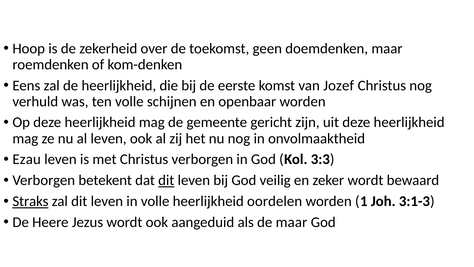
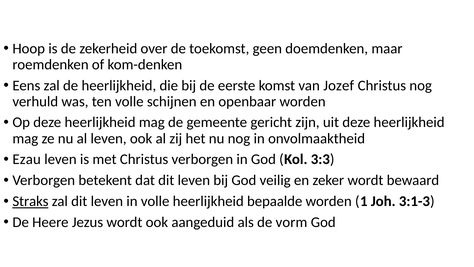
dit at (166, 180) underline: present -> none
oordelen: oordelen -> bepaalde
de maar: maar -> vorm
